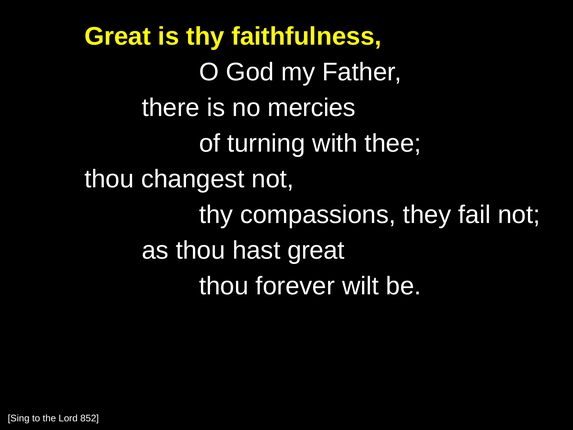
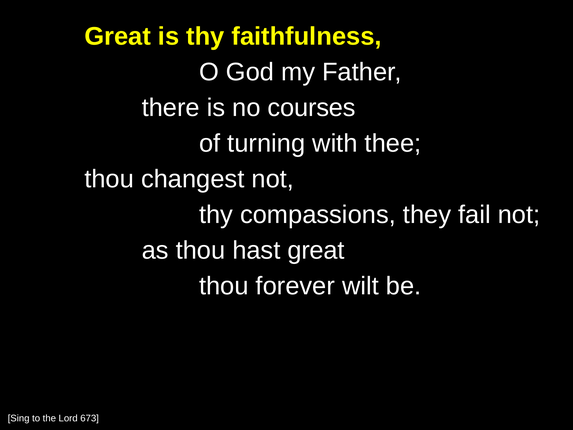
mercies: mercies -> courses
852: 852 -> 673
